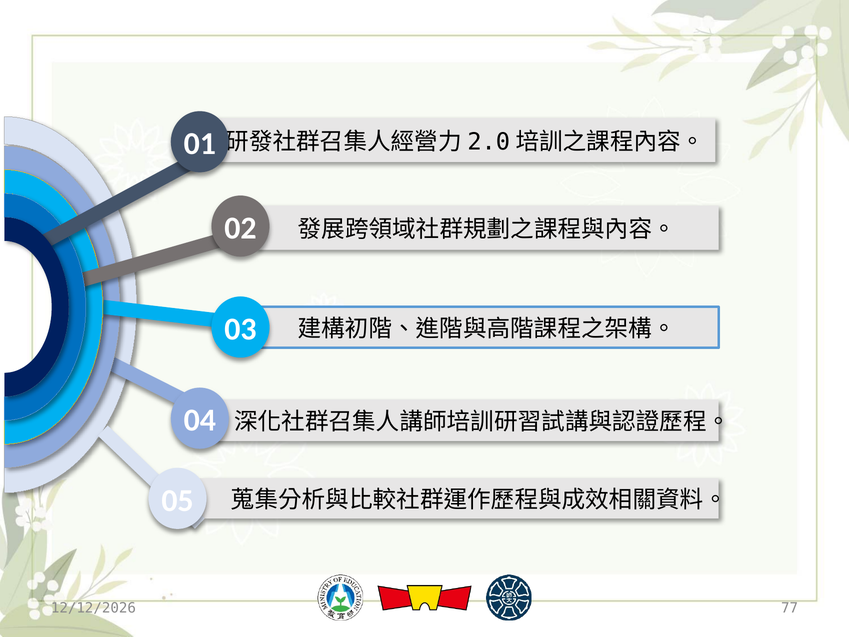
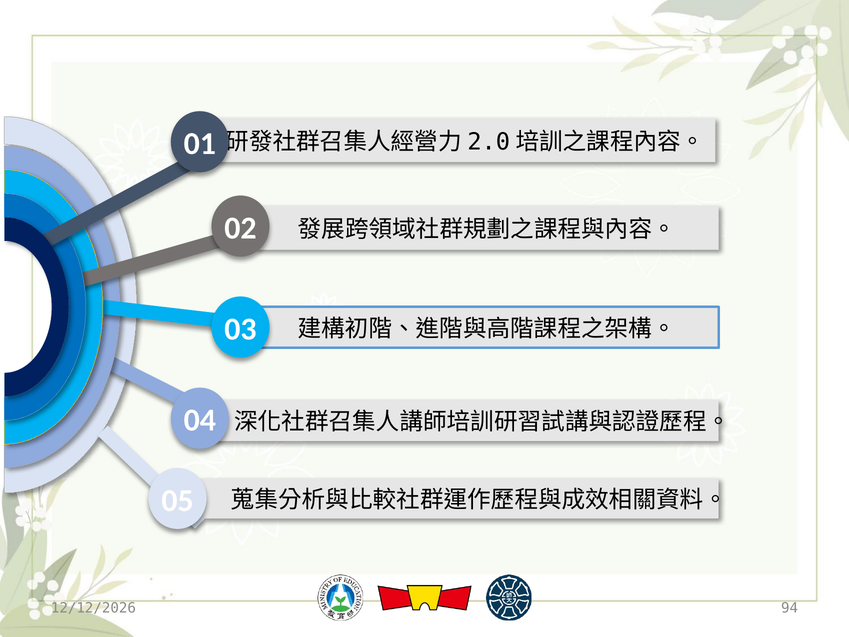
77: 77 -> 94
